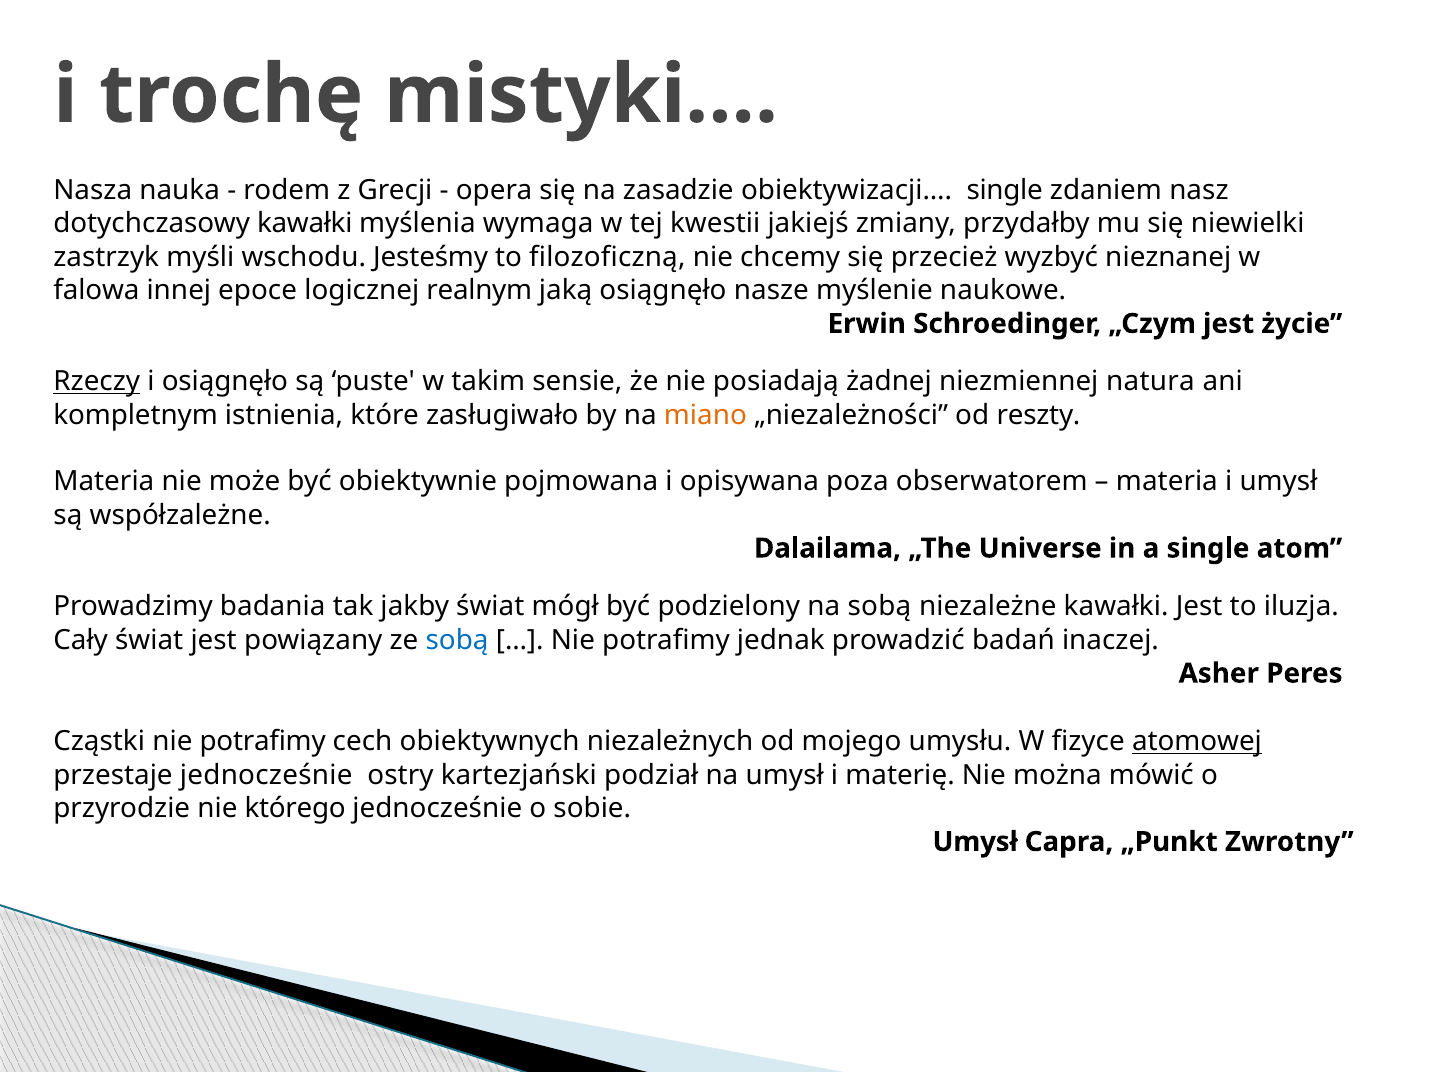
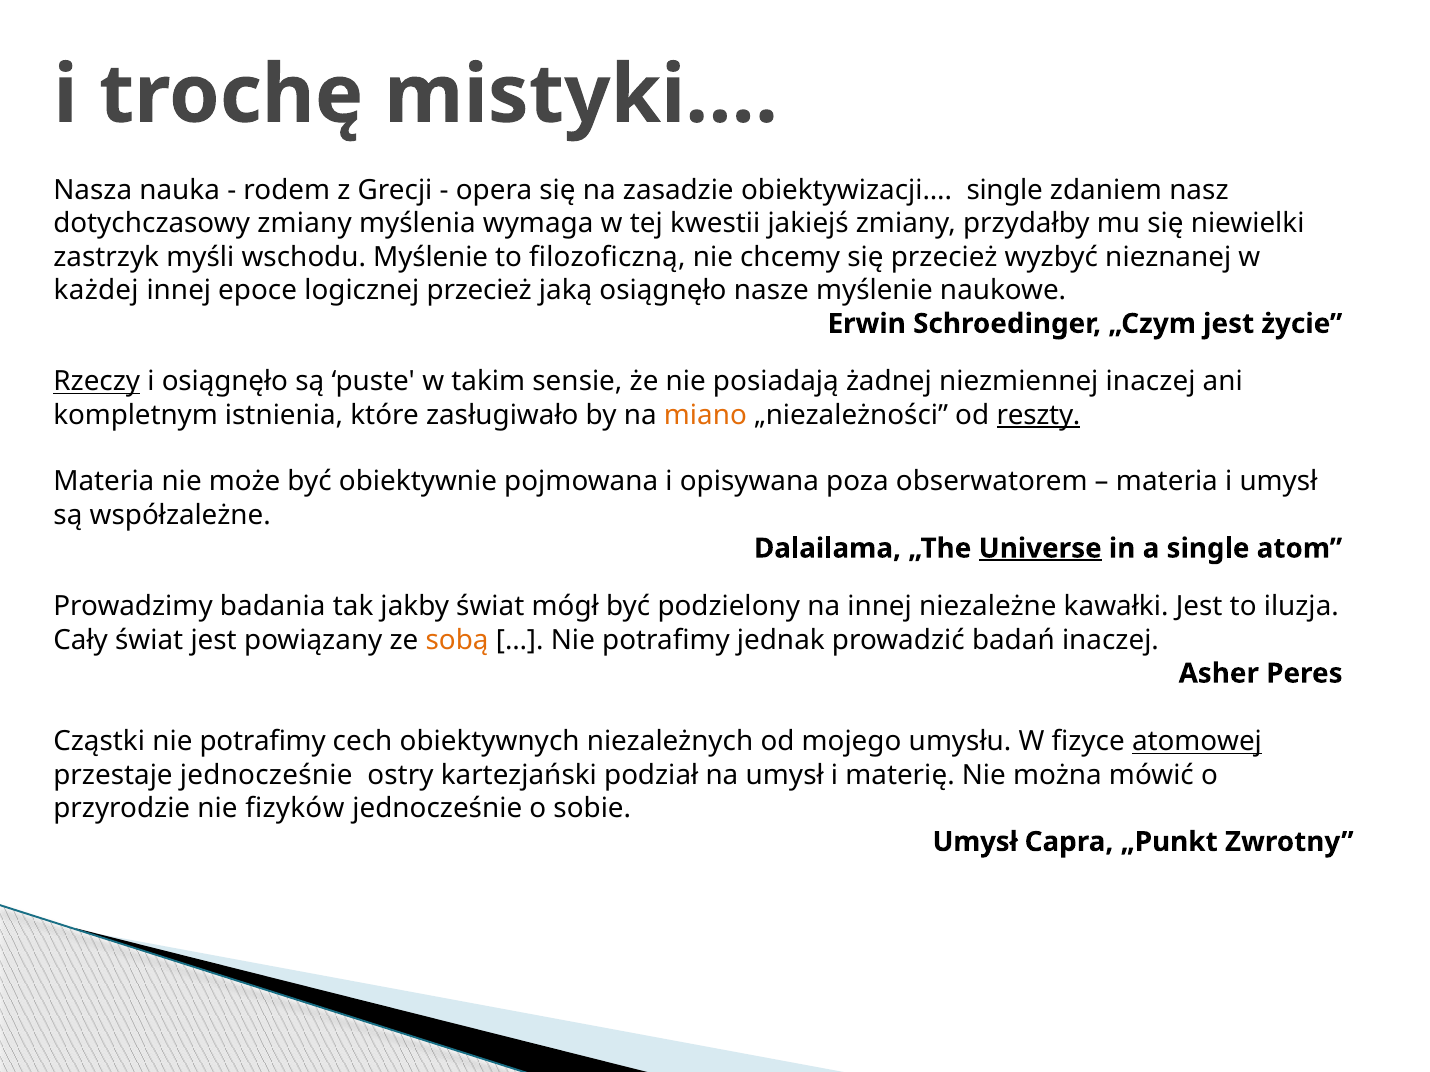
dotychczasowy kawałki: kawałki -> zmiany
wschodu Jesteśmy: Jesteśmy -> Myślenie
falowa: falowa -> każdej
logicznej realnym: realnym -> przecież
niezmiennej natura: natura -> inaczej
reszty underline: none -> present
Universe underline: none -> present
na sobą: sobą -> innej
sobą at (457, 640) colour: blue -> orange
którego: którego -> fizyków
